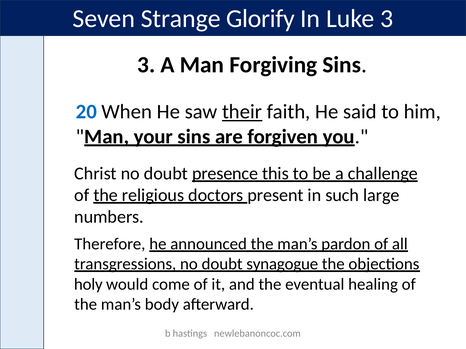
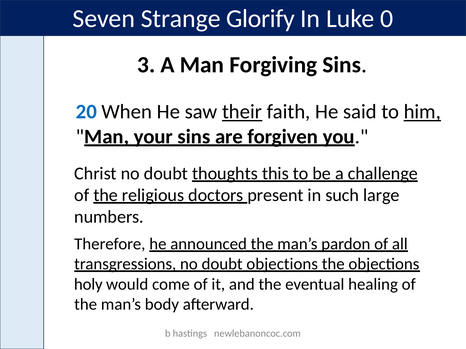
Luke 3: 3 -> 0
him underline: none -> present
presence: presence -> thoughts
doubt synagogue: synagogue -> objections
